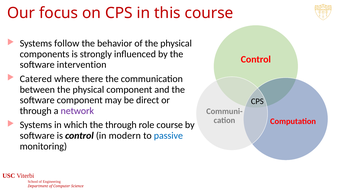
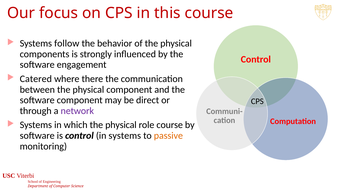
intervention: intervention -> engagement
which the through: through -> physical
in modern: modern -> systems
passive colour: blue -> orange
